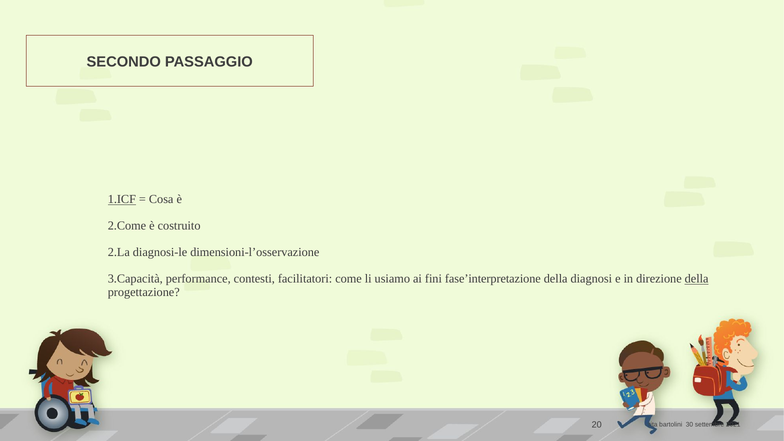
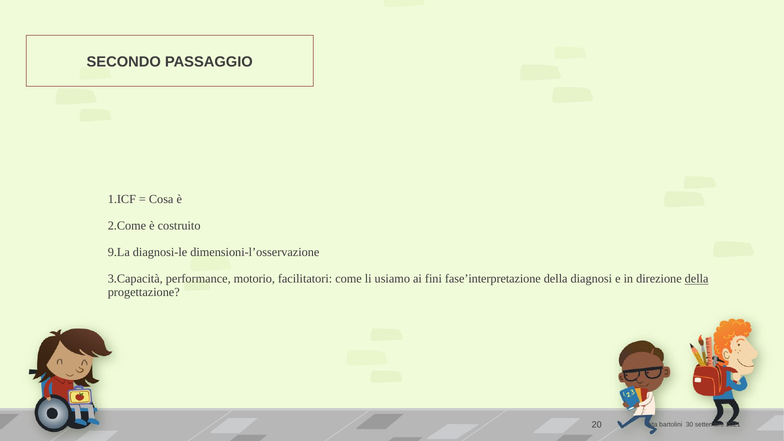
1.ICF underline: present -> none
2.La: 2.La -> 9.La
contesti: contesti -> motorio
